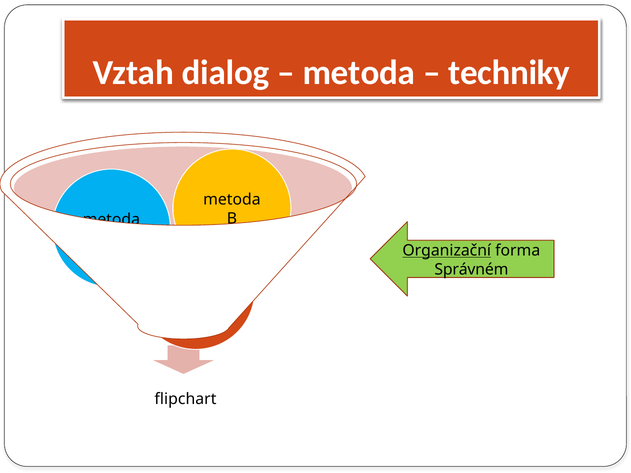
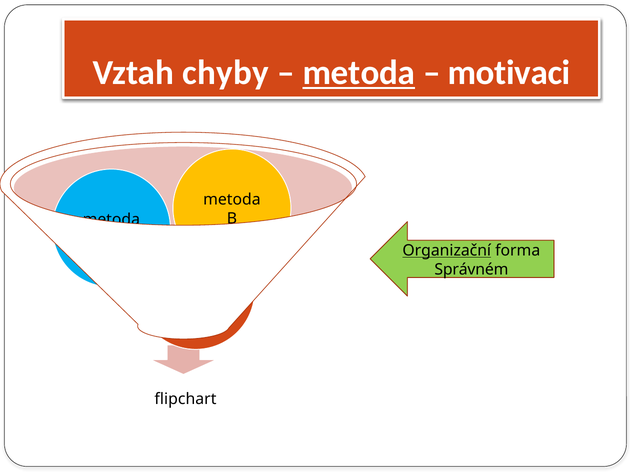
dialog: dialog -> chyby
metoda at (359, 73) underline: none -> present
techniky: techniky -> motivaci
